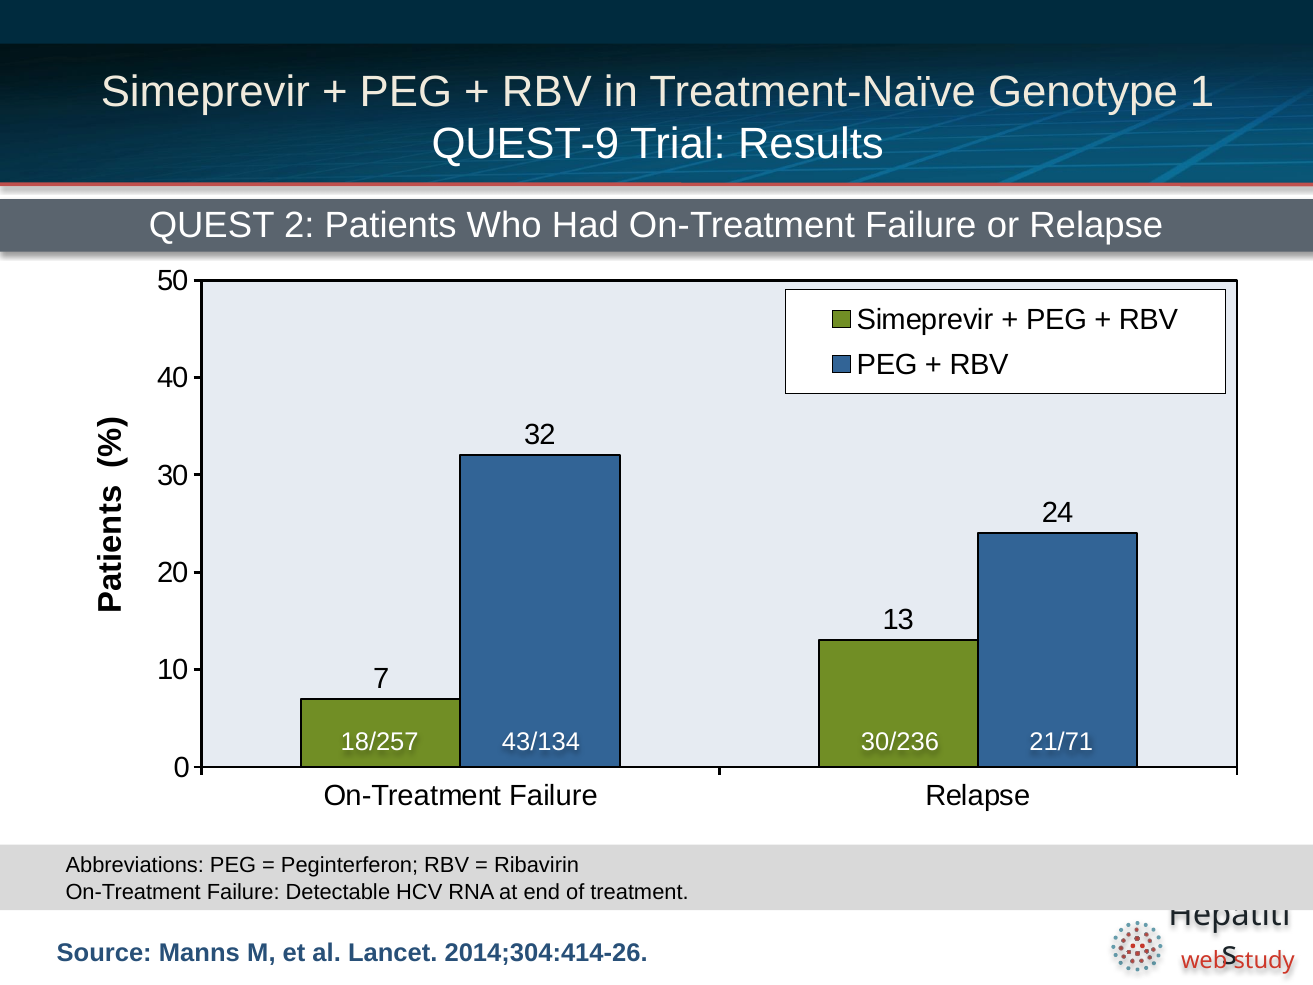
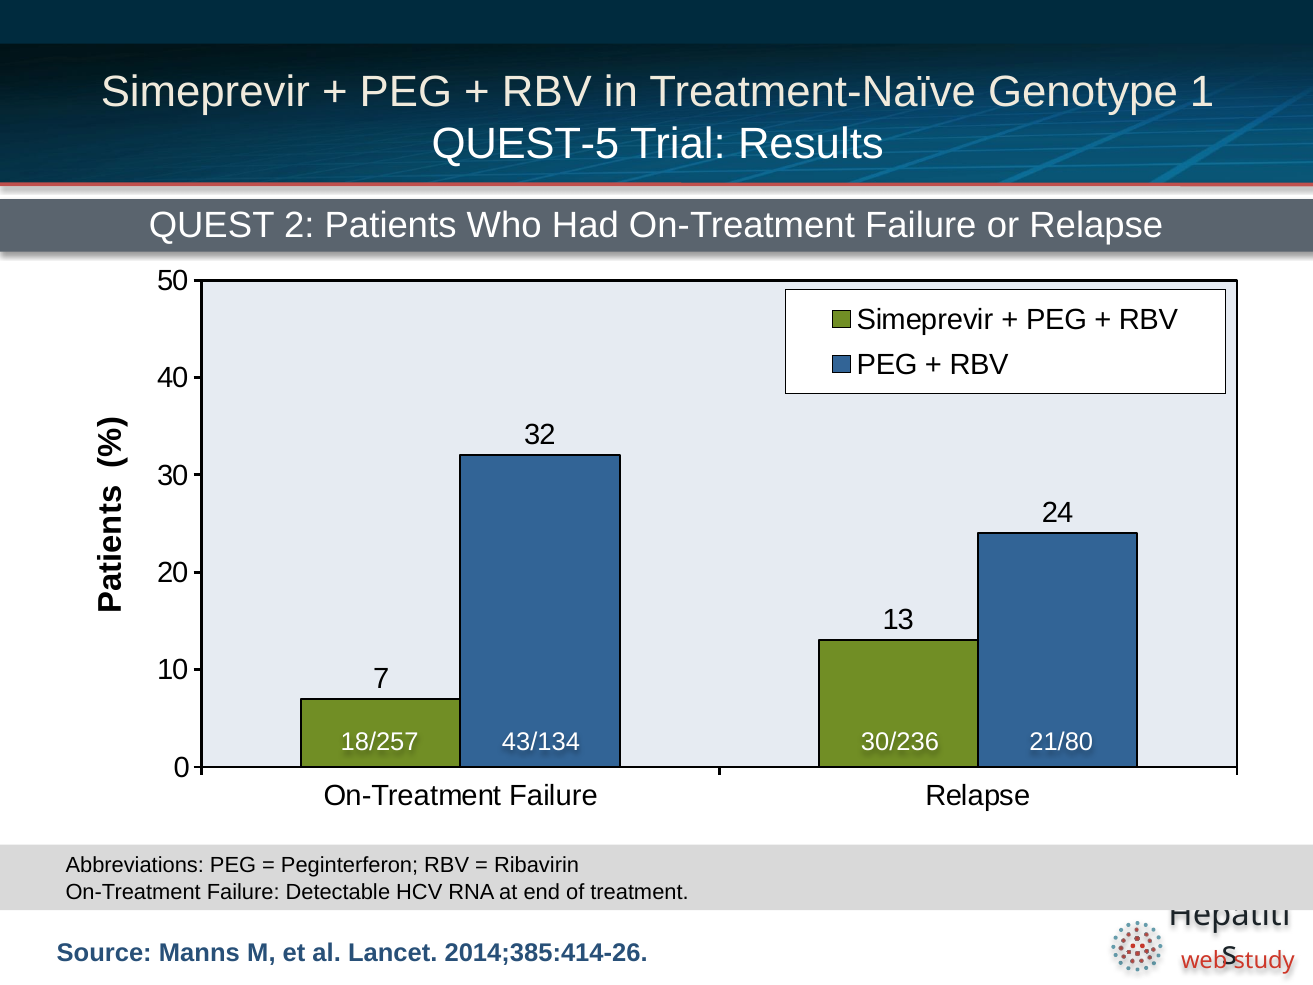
QUEST-9: QUEST-9 -> QUEST-5
21/71: 21/71 -> 21/80
2014;304:414-26: 2014;304:414-26 -> 2014;385:414-26
